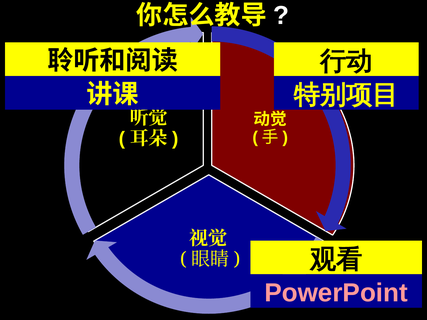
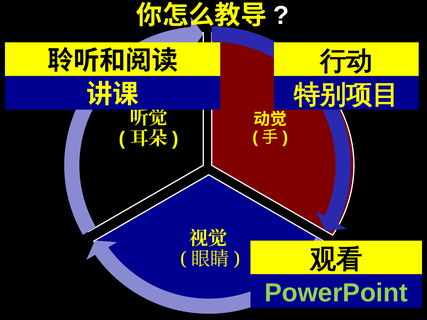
PowerPoint colour: pink -> light green
